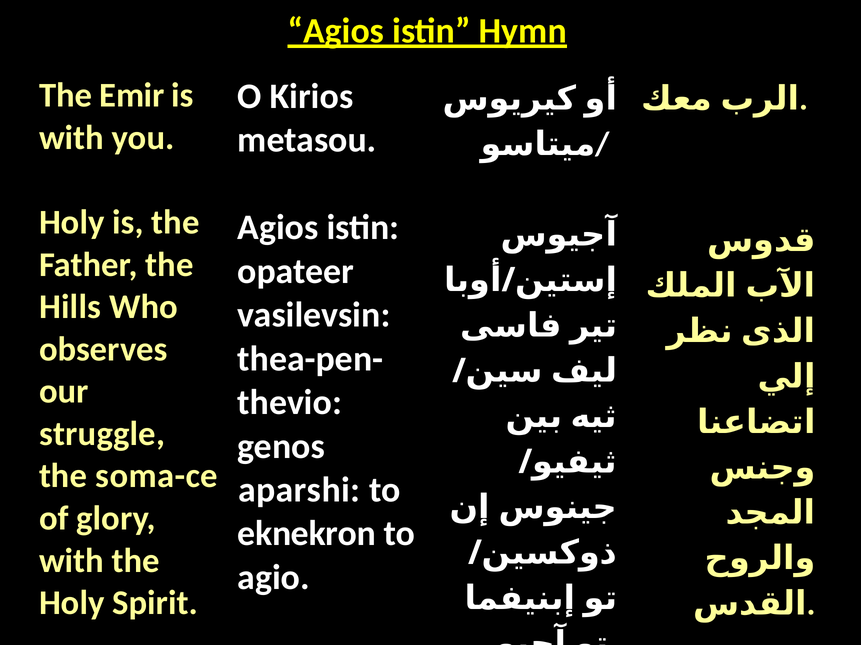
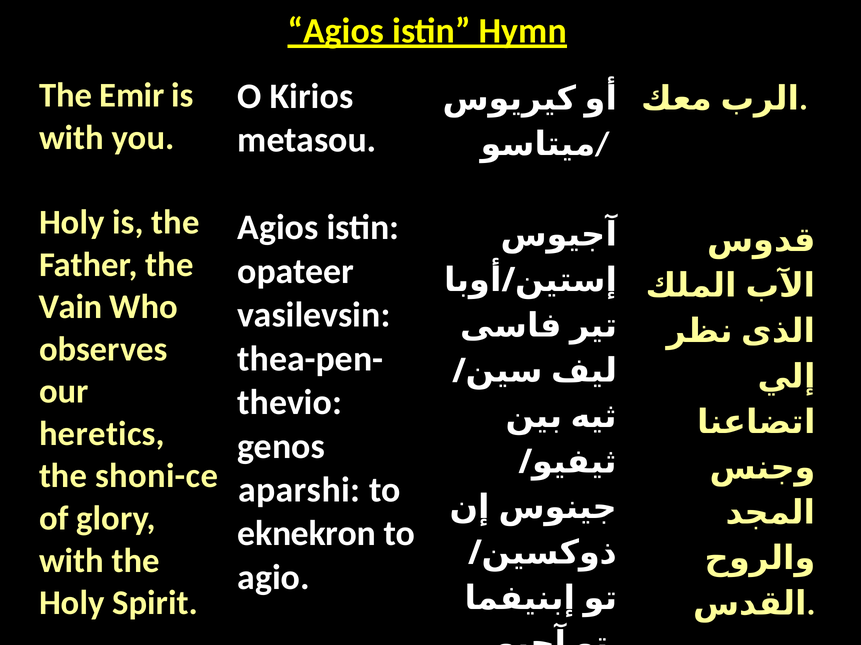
Hills: Hills -> Vain
struggle: struggle -> heretics
soma-ce: soma-ce -> shoni-ce
